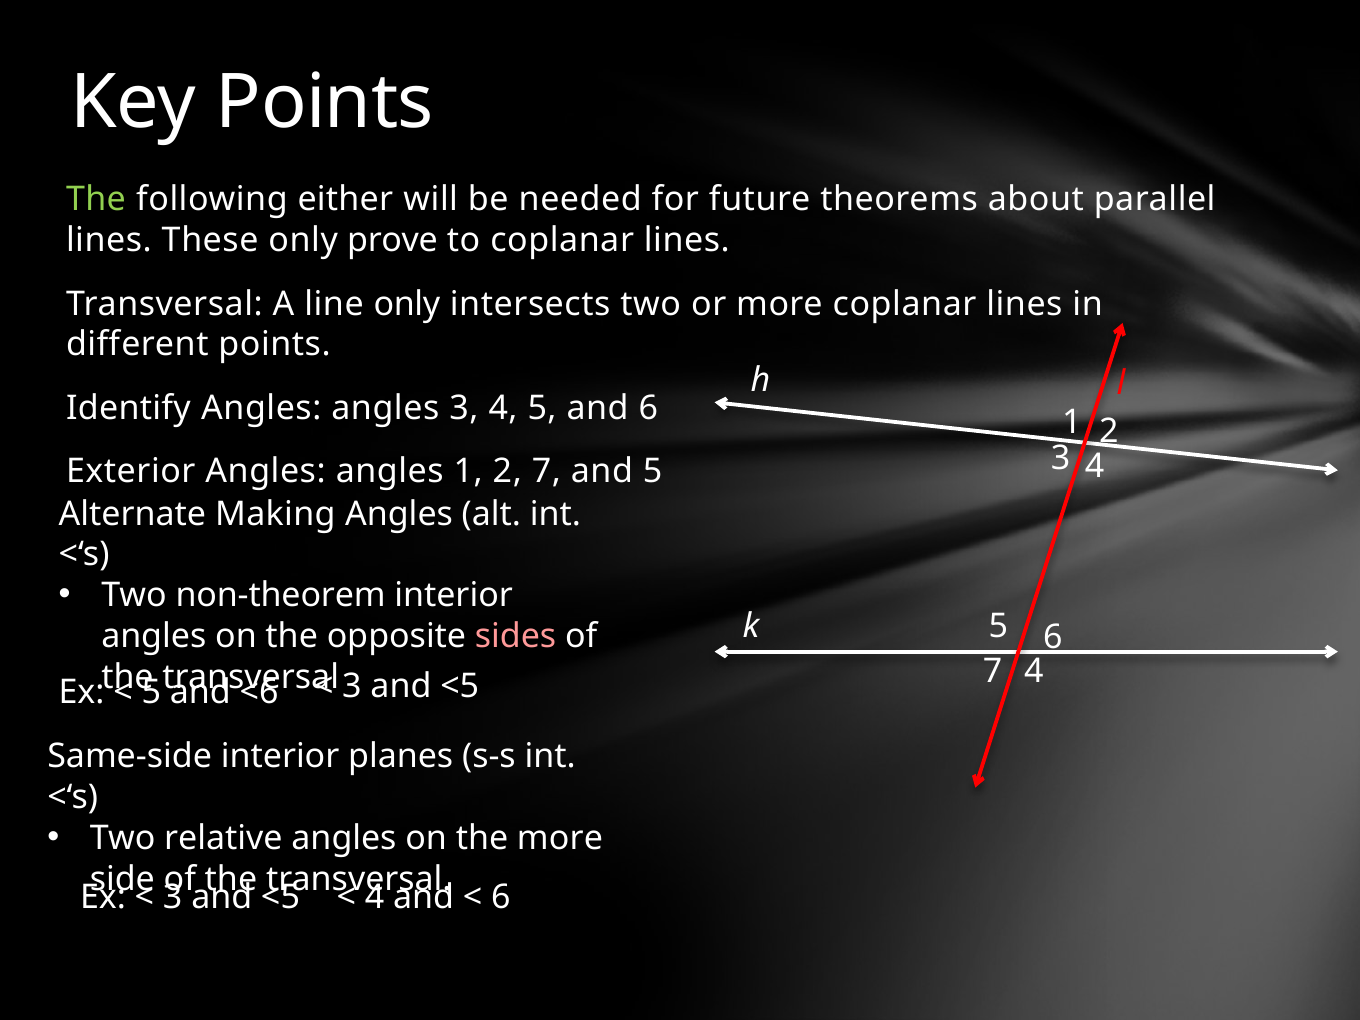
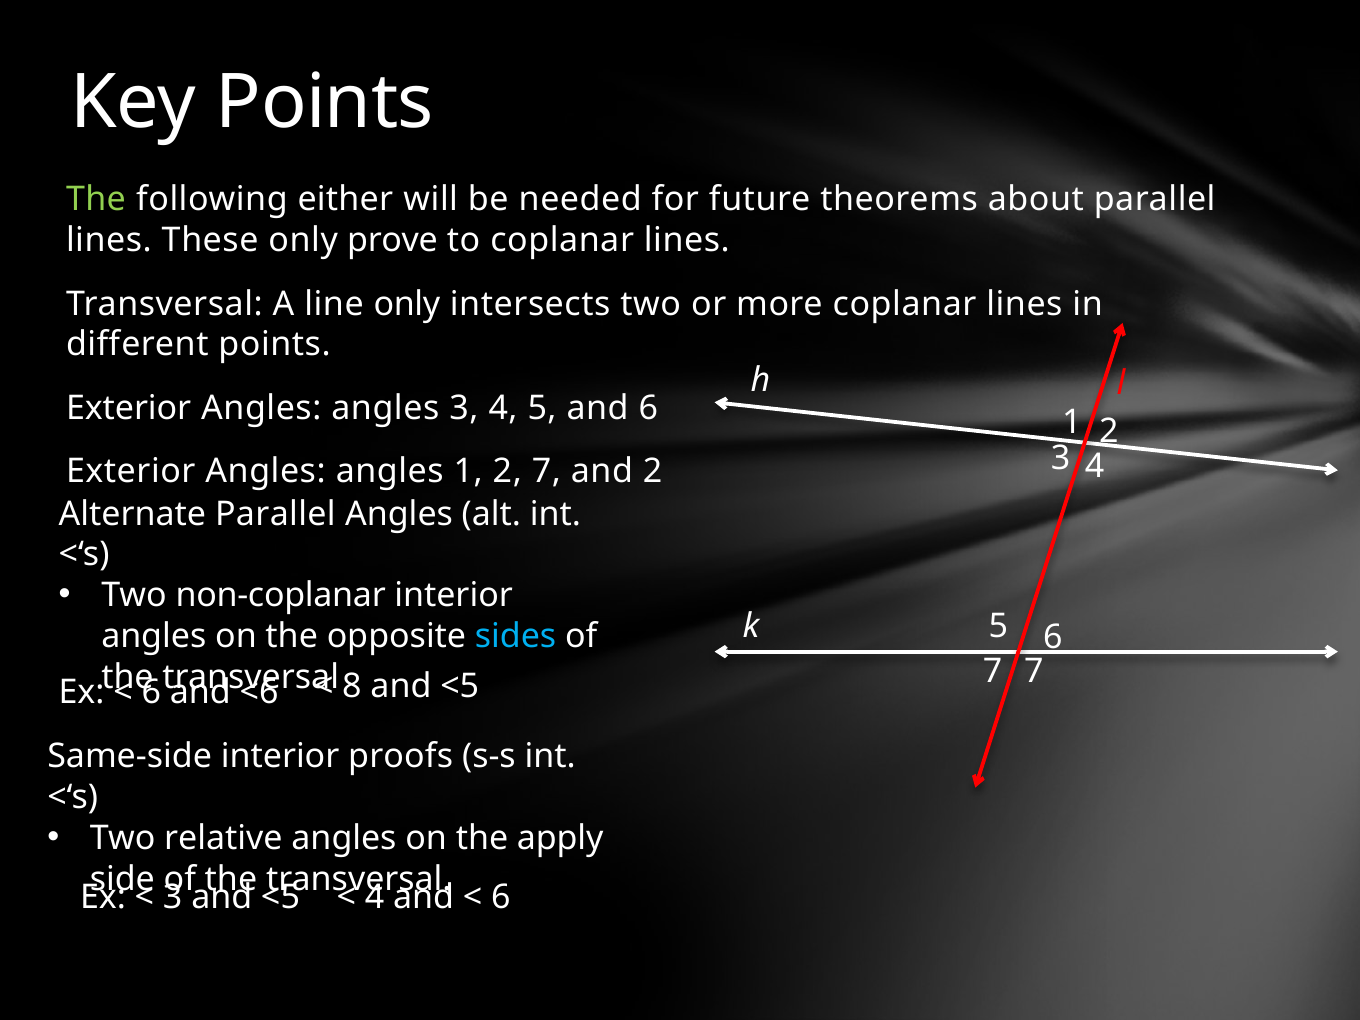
Identify at (128, 408): Identify -> Exterior
and 5: 5 -> 2
Alternate Making: Making -> Parallel
non-theorem: non-theorem -> non-coplanar
sides colour: pink -> light blue
7 4: 4 -> 7
5 at (151, 692): 5 -> 6
3 at (352, 687): 3 -> 8
planes: planes -> proofs
the more: more -> apply
